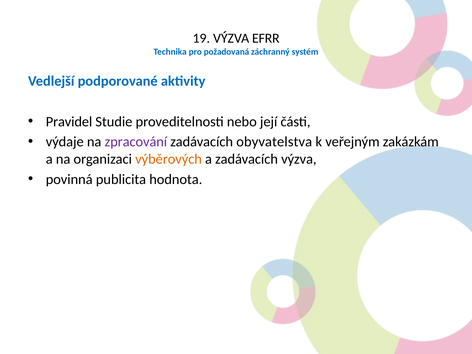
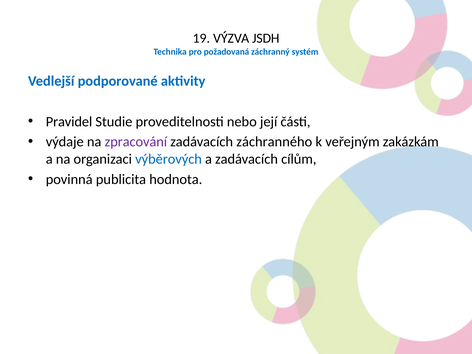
EFRR: EFRR -> JSDH
obyvatelstva: obyvatelstva -> záchranného
výběrových colour: orange -> blue
zadávacích výzva: výzva -> cílům
